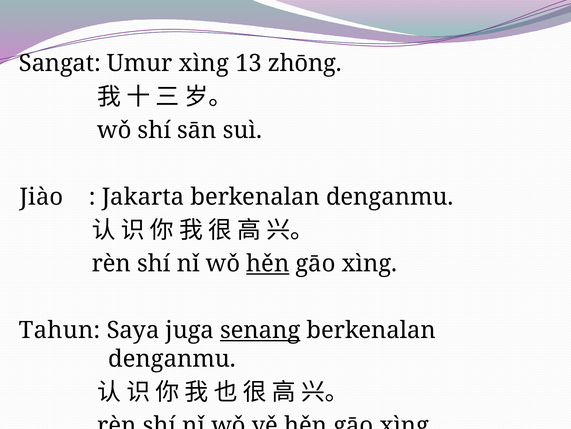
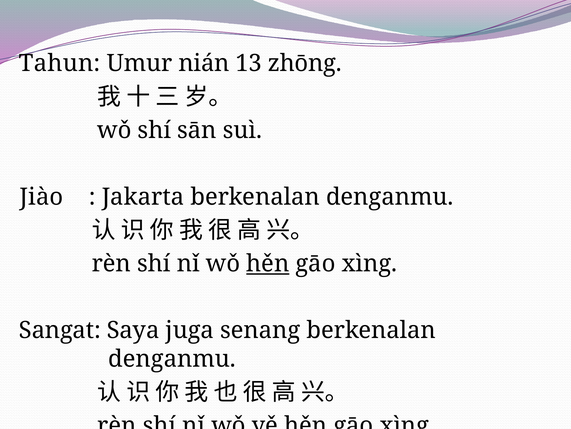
Sangat: Sangat -> Tahun
Umur xìng: xìng -> nián
Tahun: Tahun -> Sangat
senang underline: present -> none
